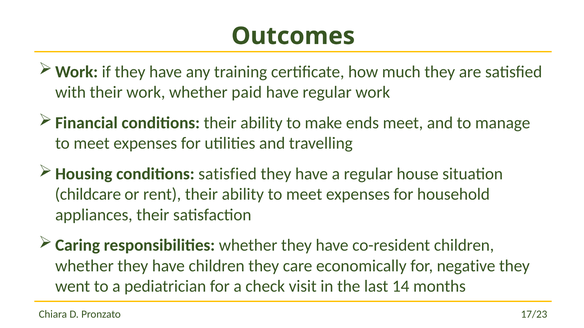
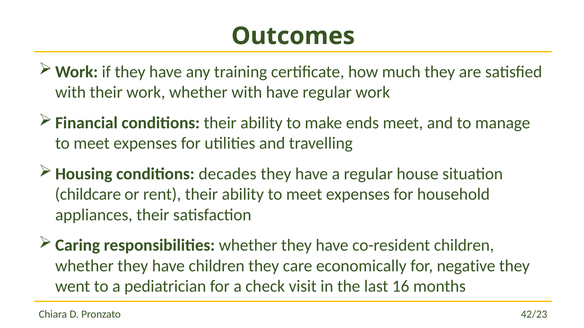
whether paid: paid -> with
conditions satisfied: satisfied -> decades
14: 14 -> 16
17/23: 17/23 -> 42/23
